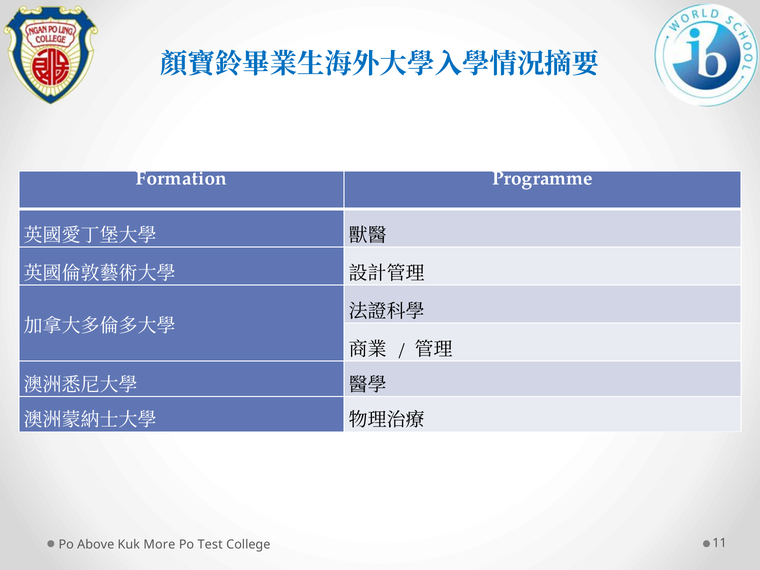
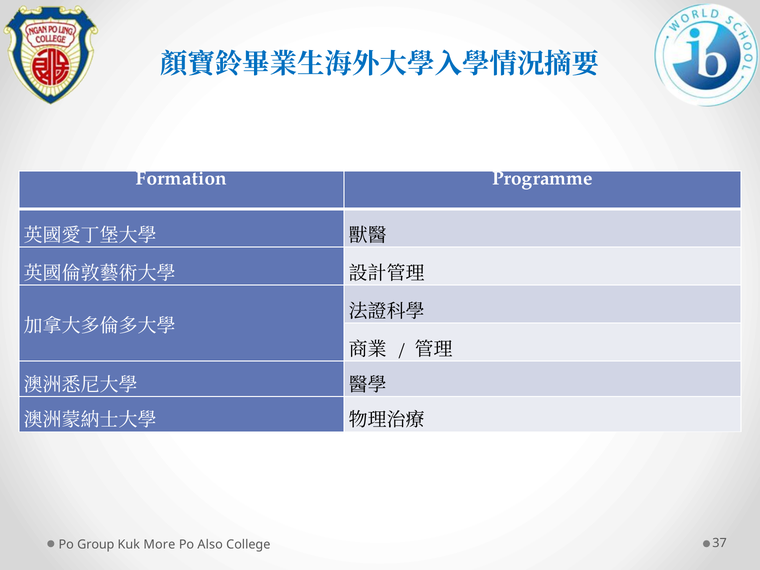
Above: Above -> Group
Test: Test -> Also
11: 11 -> 37
